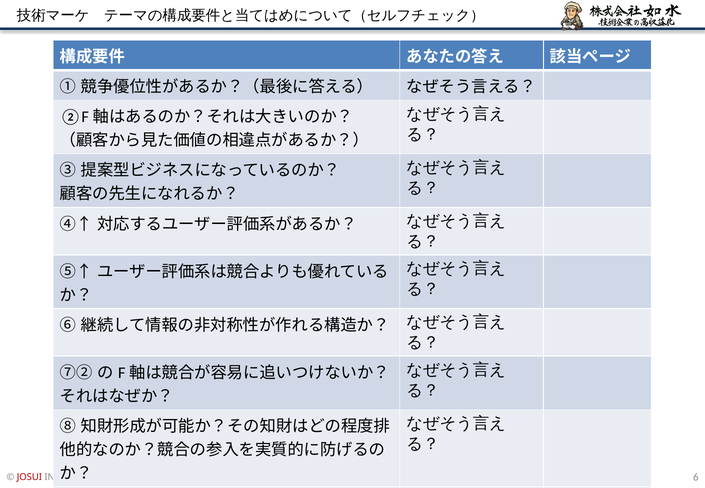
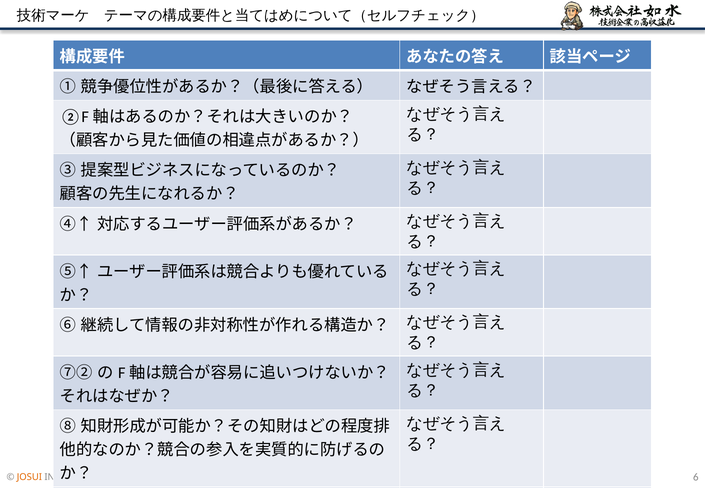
JOSUI colour: red -> orange
